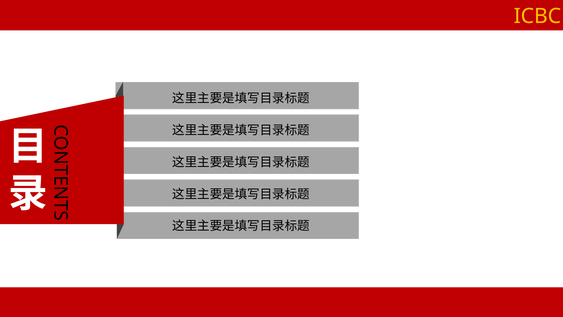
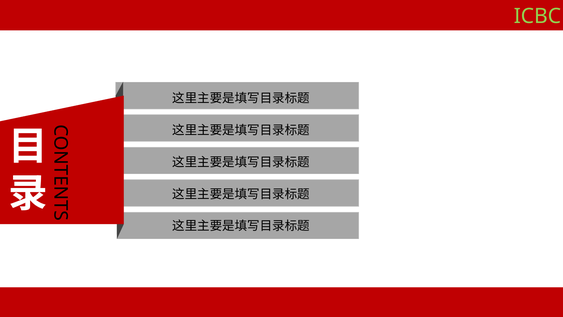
ICBC colour: yellow -> light green
